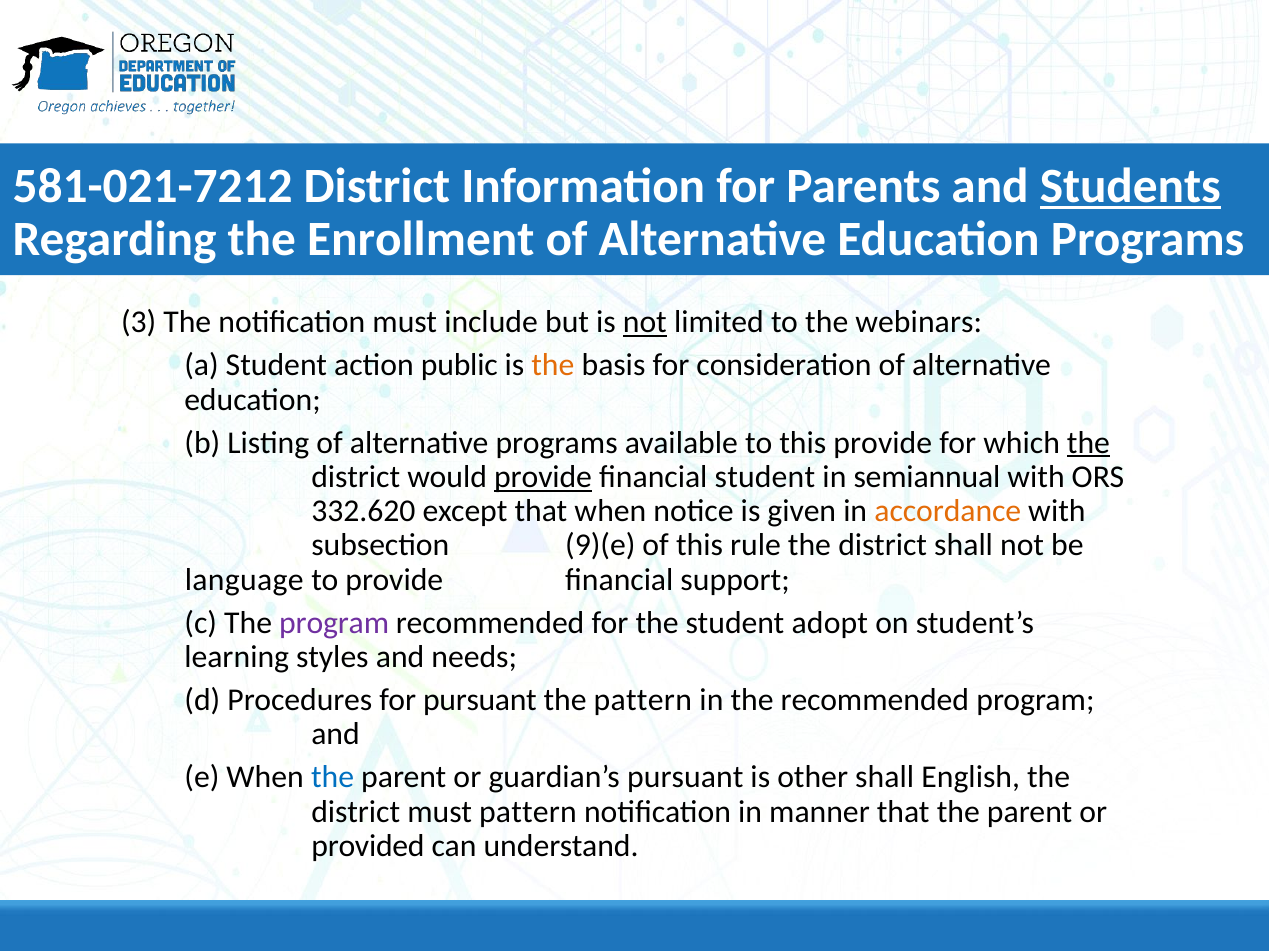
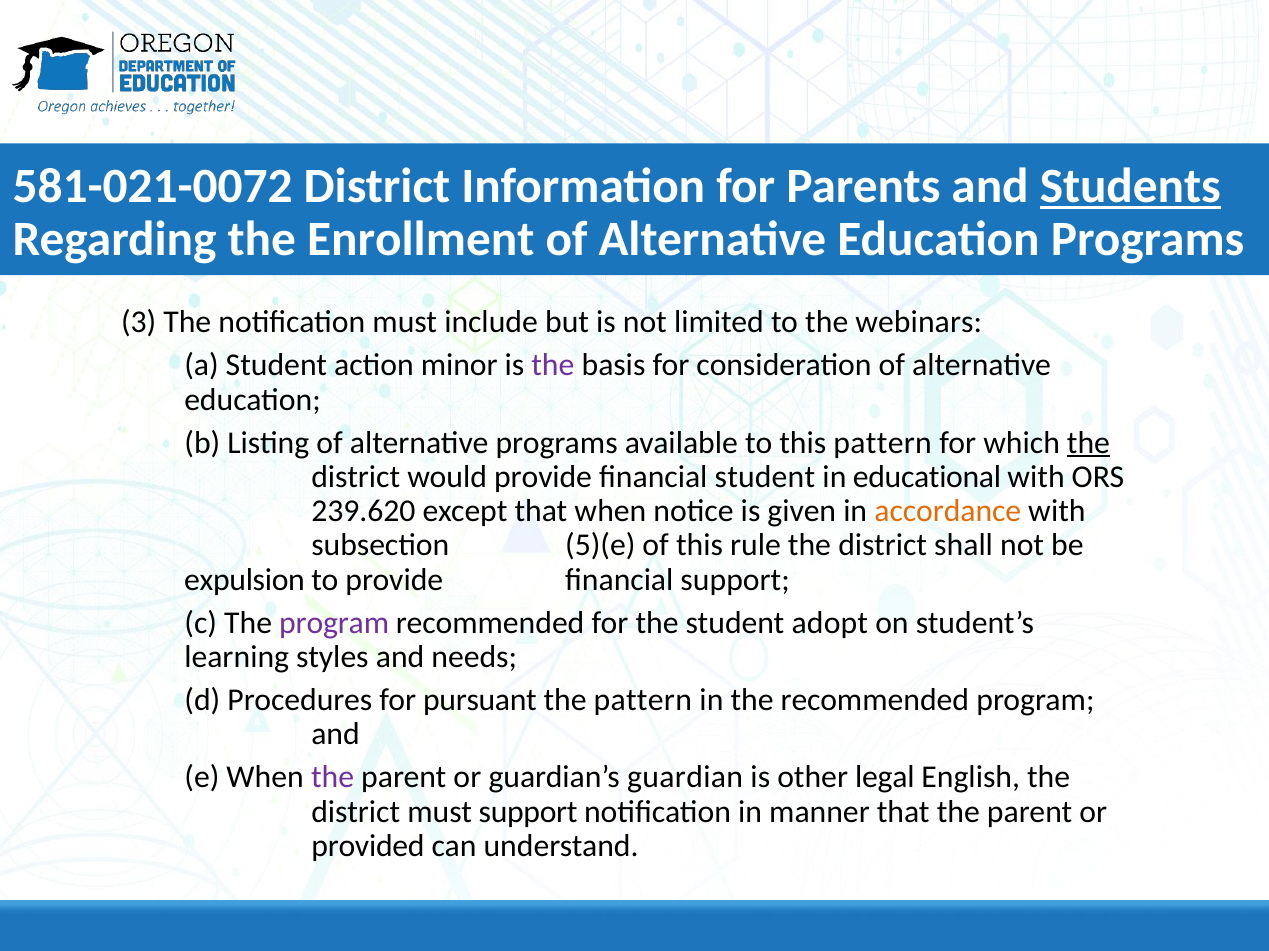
581-021-7212: 581-021-7212 -> 581-021-0072
not at (645, 323) underline: present -> none
public: public -> minor
the at (553, 366) colour: orange -> purple
this provide: provide -> pattern
provide at (543, 477) underline: present -> none
semiannual: semiannual -> educational
332.620: 332.620 -> 239.620
9)(e: 9)(e -> 5)(e
language: language -> expulsion
the at (333, 778) colour: blue -> purple
guardian’s pursuant: pursuant -> guardian
other shall: shall -> legal
must pattern: pattern -> support
